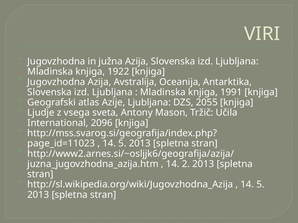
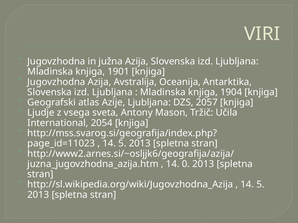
1922: 1922 -> 1901
1991: 1991 -> 1904
2055: 2055 -> 2057
2096: 2096 -> 2054
2: 2 -> 0
